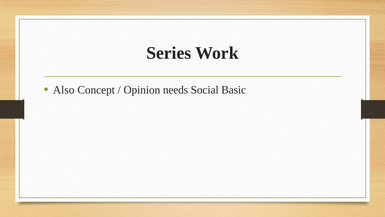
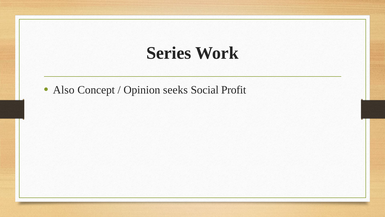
needs: needs -> seeks
Basic: Basic -> Profit
